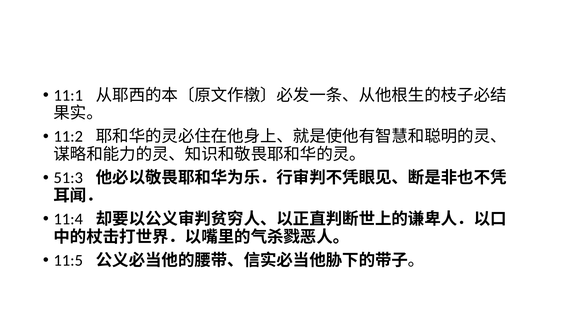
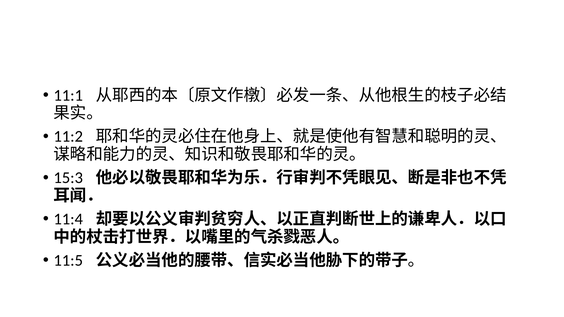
51:3: 51:3 -> 15:3
